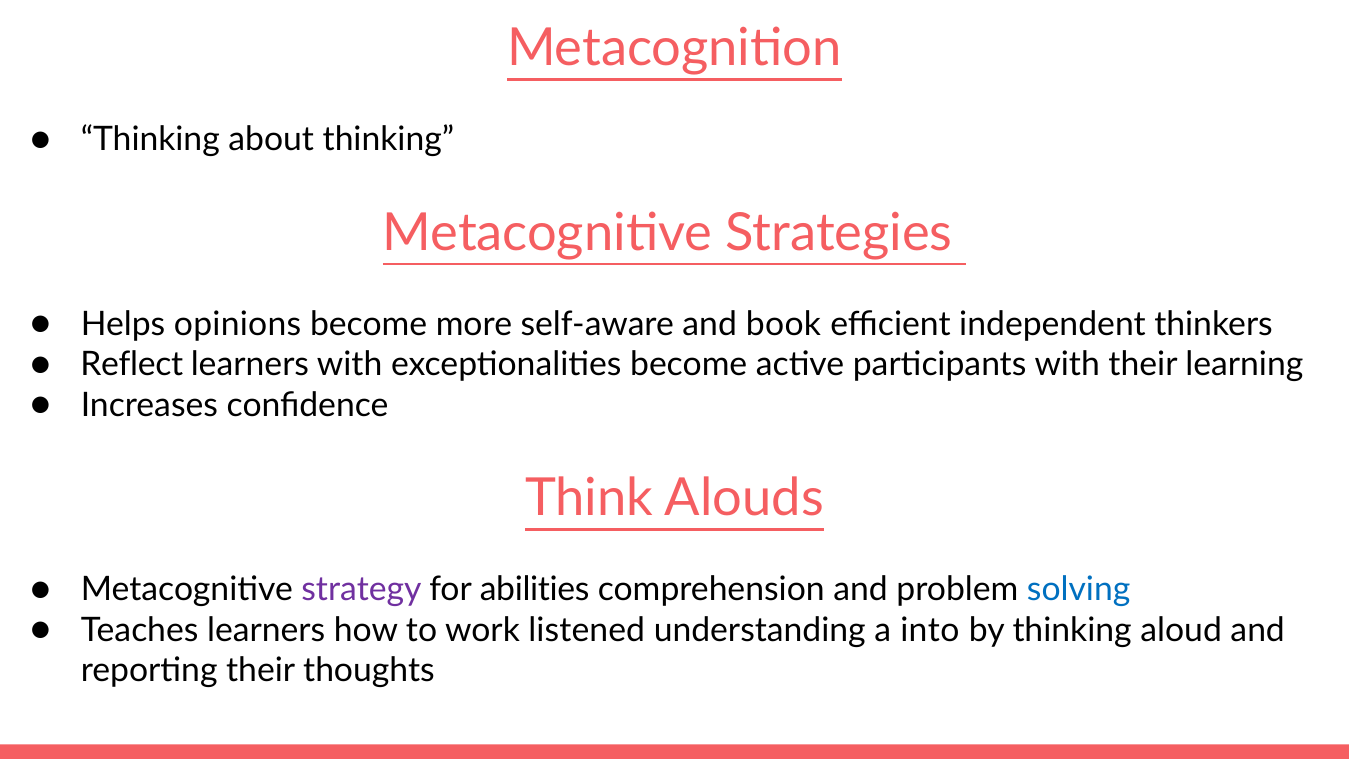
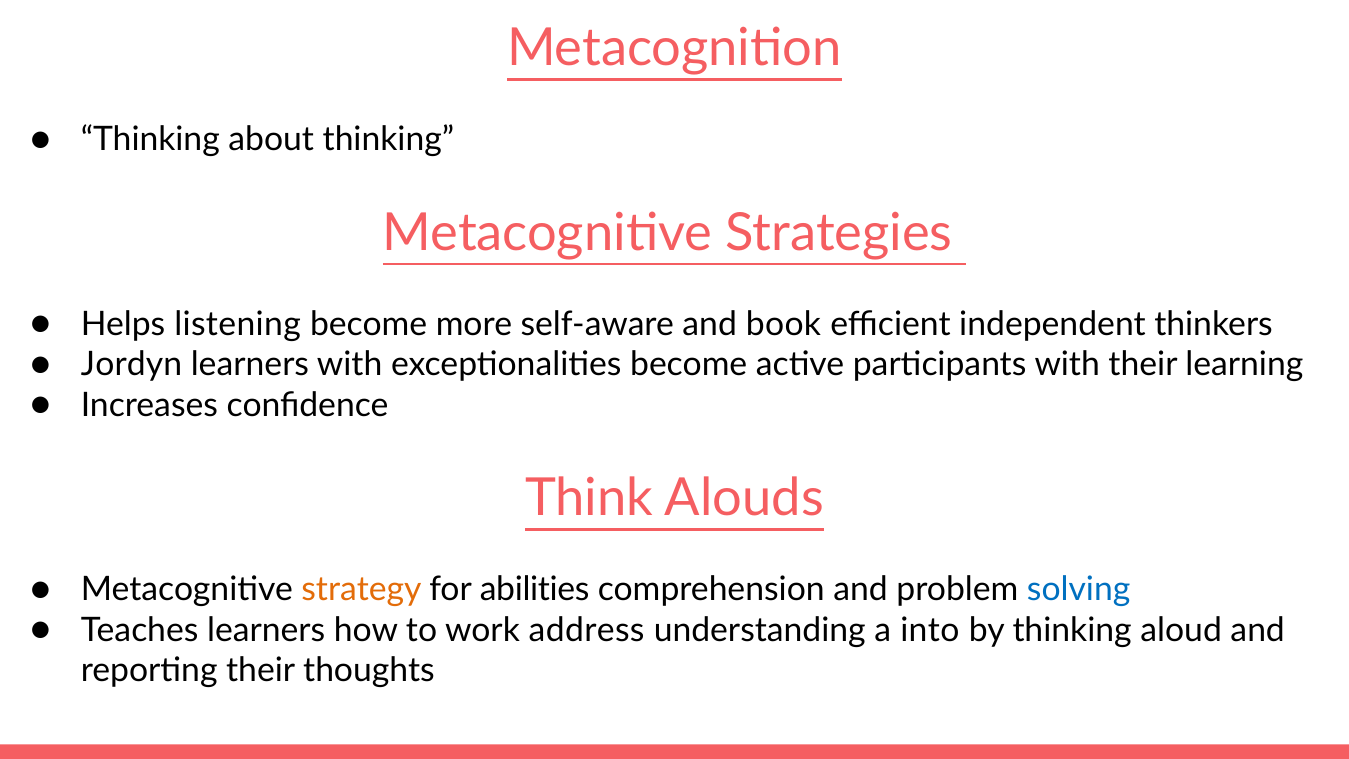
opinions: opinions -> listening
Reflect: Reflect -> Jordyn
strategy colour: purple -> orange
listened: listened -> address
